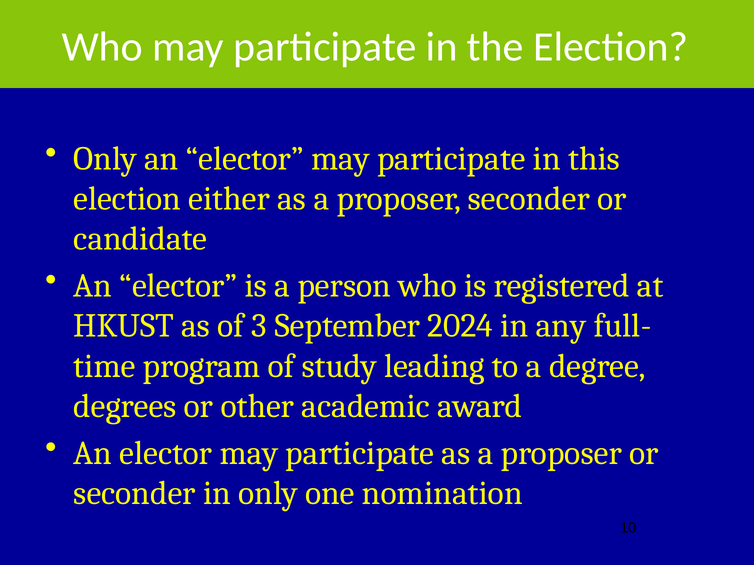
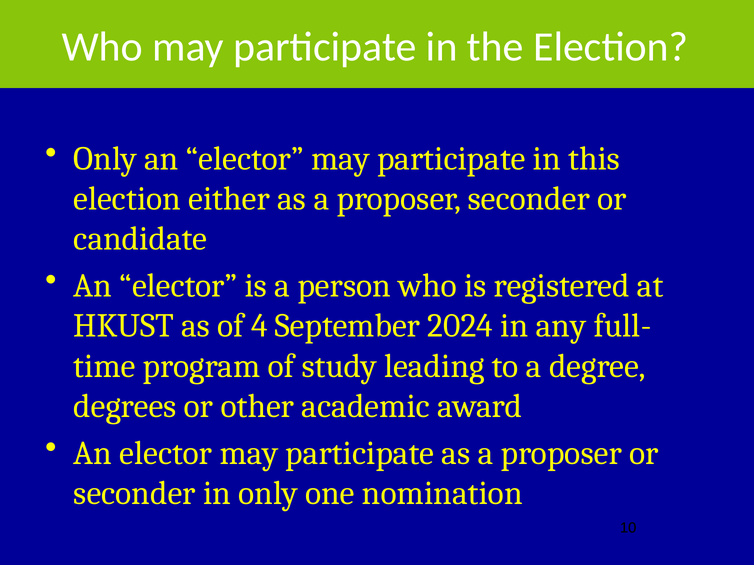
3: 3 -> 4
